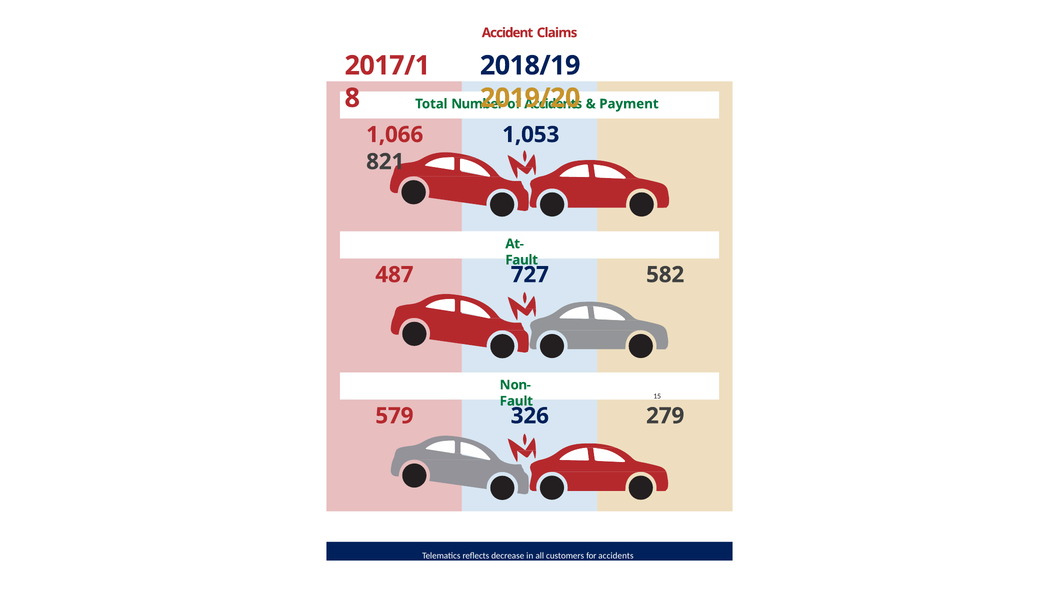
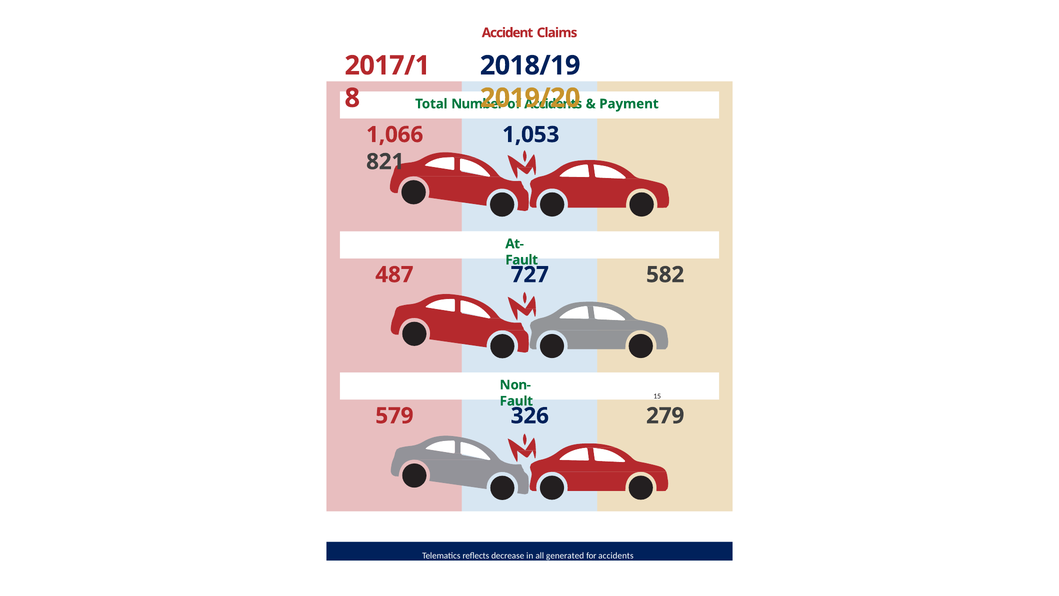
customers: customers -> generated
